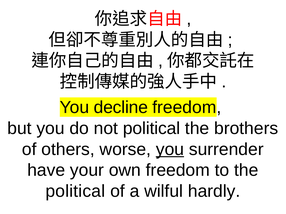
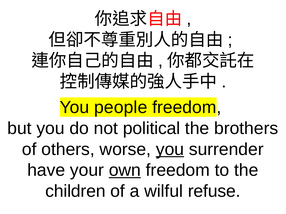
decline: decline -> people
own underline: none -> present
political at (75, 192): political -> children
hardly: hardly -> refuse
